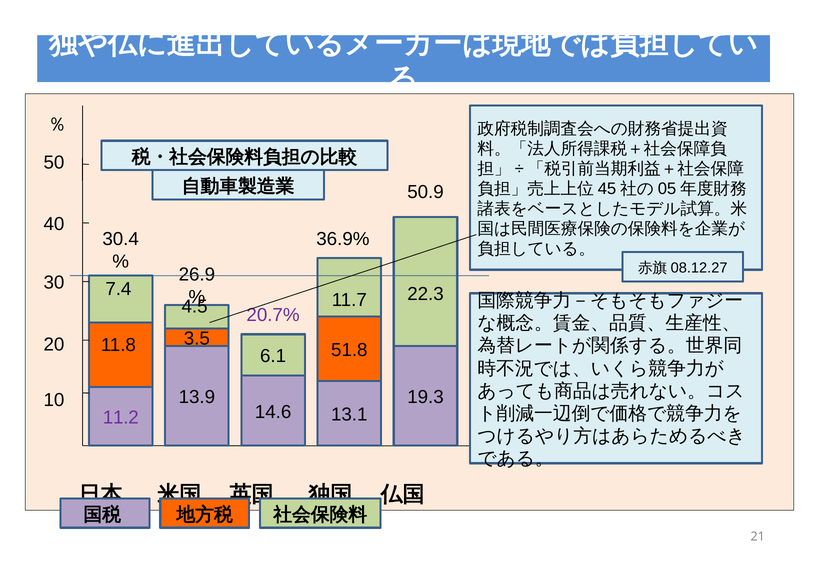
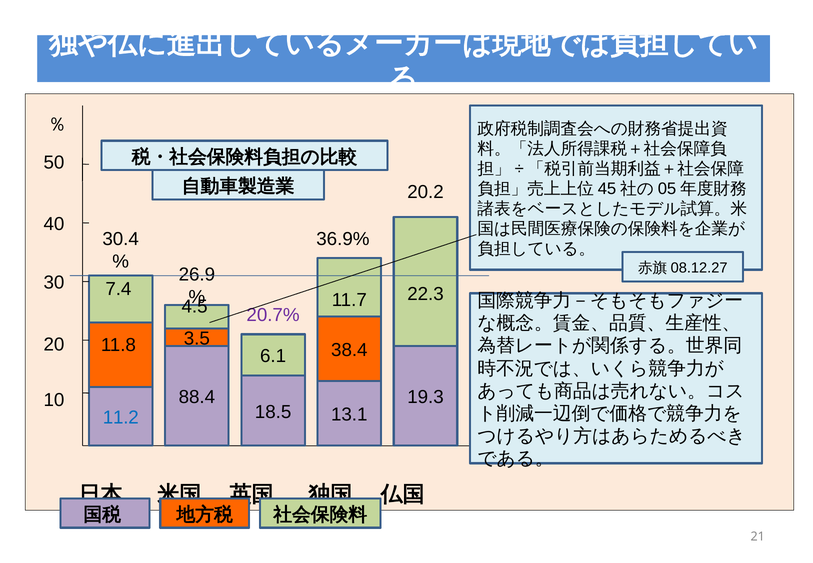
50.9: 50.9 -> 20.2
51.8: 51.8 -> 38.4
13.9: 13.9 -> 88.4
14.6: 14.6 -> 18.5
11.2 colour: purple -> blue
